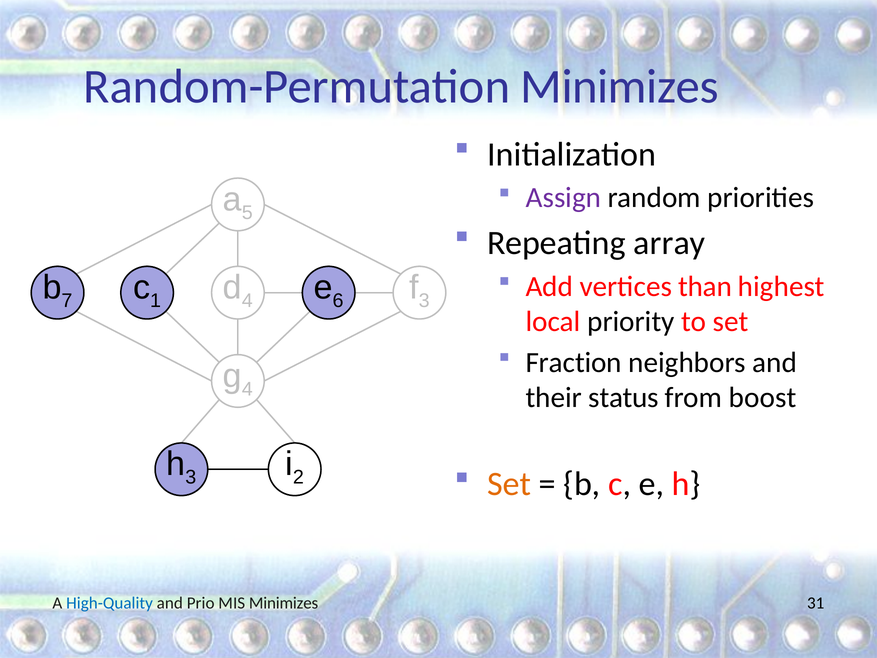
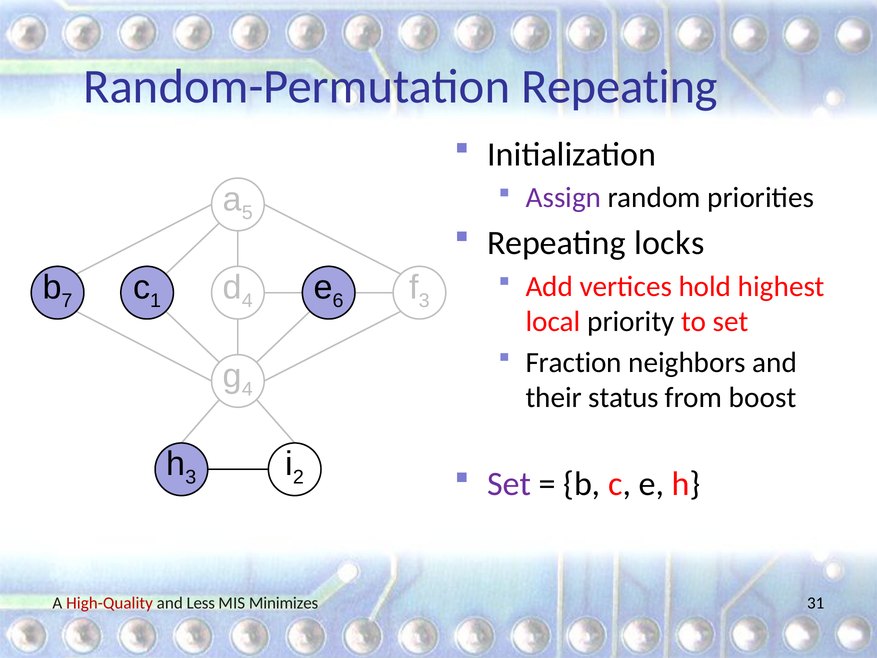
Random-Permutation Minimizes: Minimizes -> Repeating
array: array -> locks
than: than -> hold
Set at (509, 484) colour: orange -> purple
High-Quality colour: blue -> red
Prio: Prio -> Less
